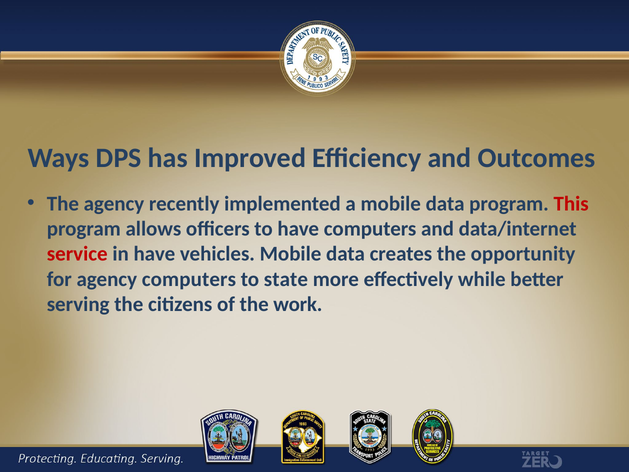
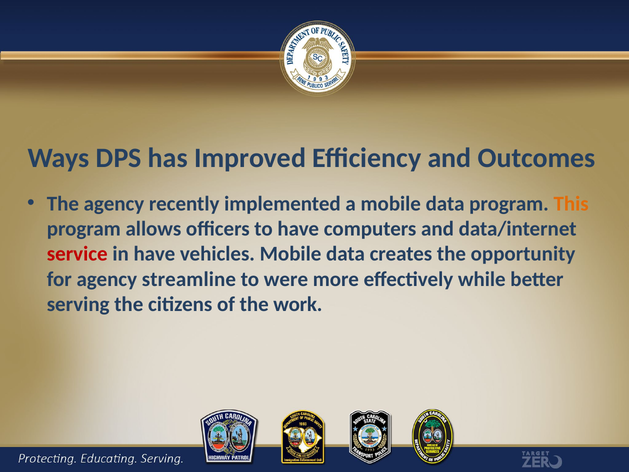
This colour: red -> orange
agency computers: computers -> streamline
state: state -> were
